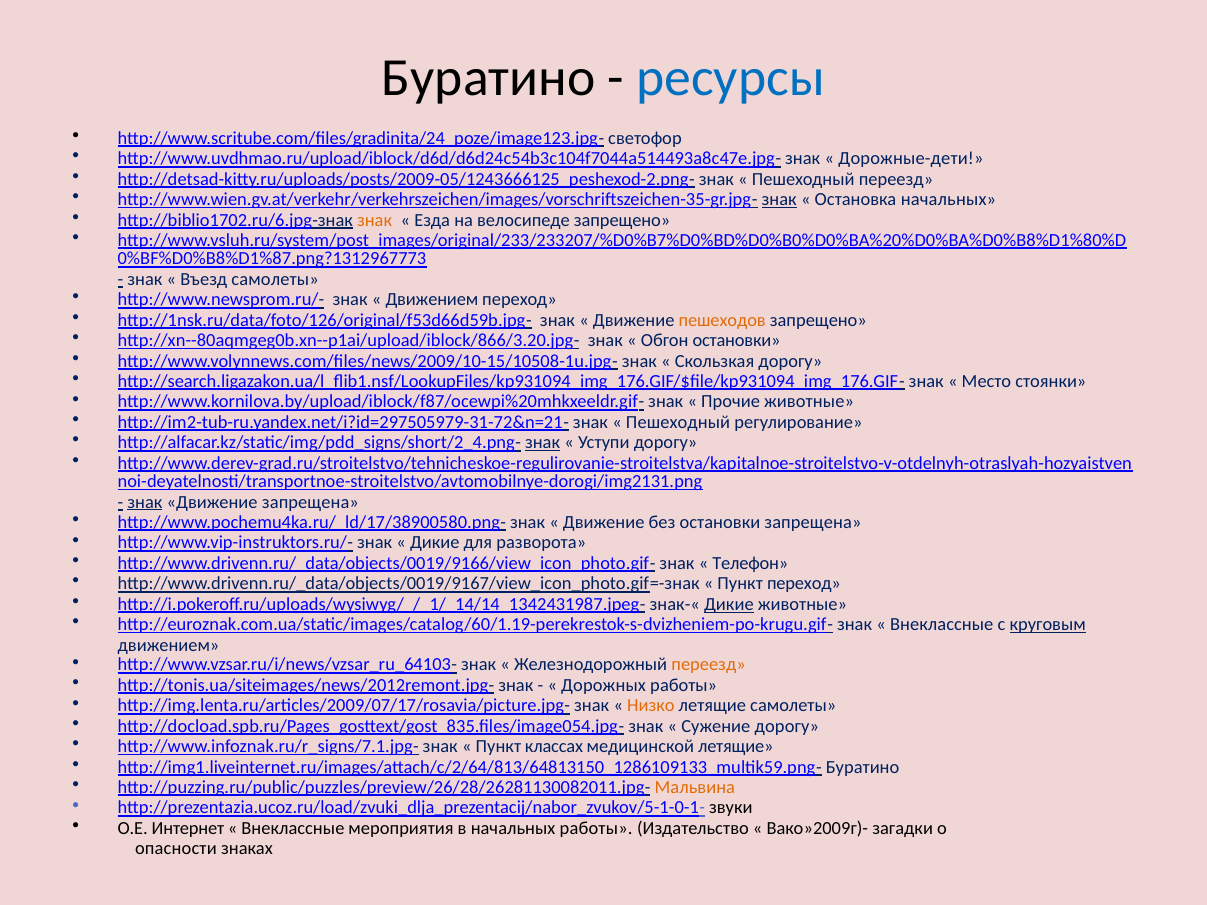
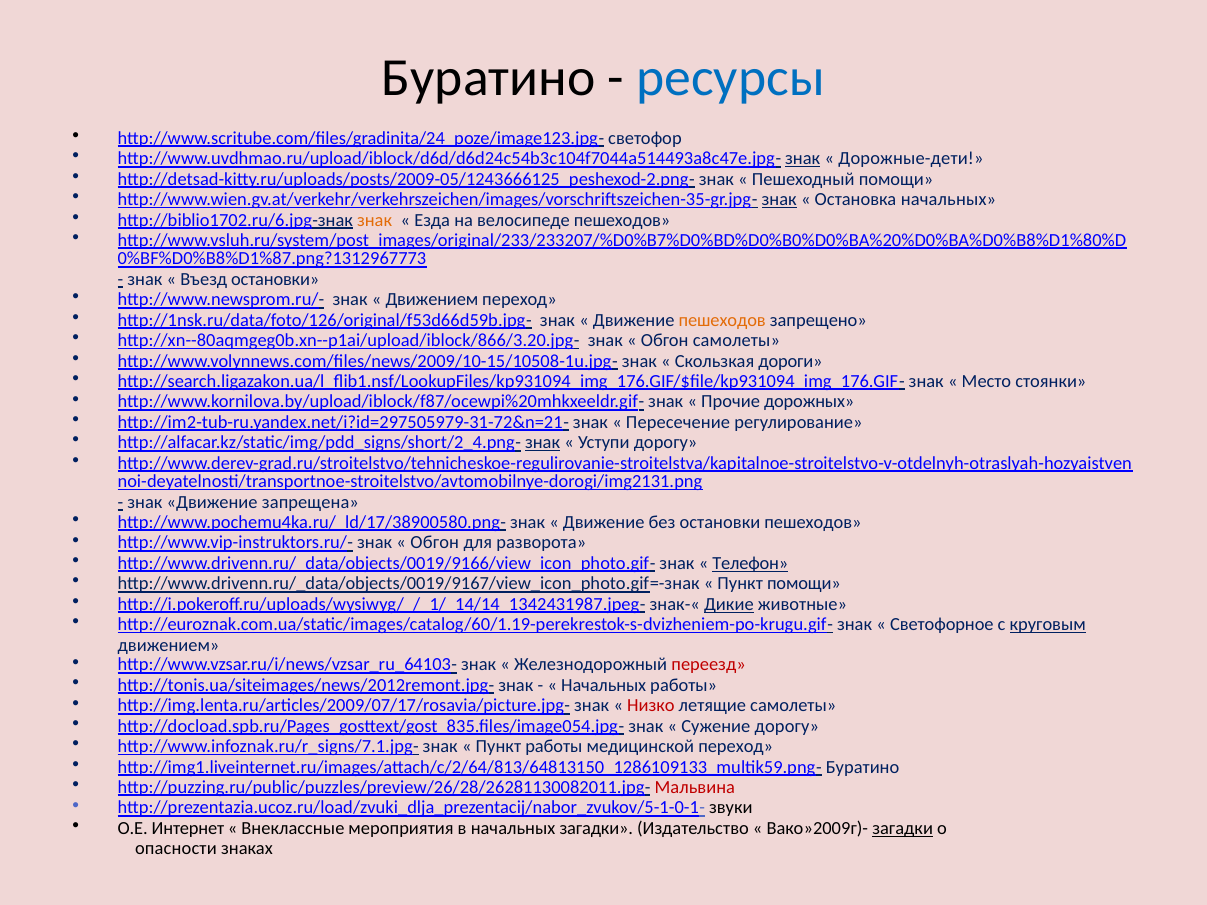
знак at (803, 159) underline: none -> present
Пешеходный переезд: переезд -> помощи
велосипеде запрещено: запрещено -> пешеходов
Въезд самолеты: самолеты -> остановки
Обгон остановки: остановки -> самолеты
Скользкая дорогу: дорогу -> дороги
Прочие животные: животные -> дорожных
Пешеходный at (678, 422): Пешеходный -> Пересечение
знак at (145, 502) underline: present -> none
остановки запрещена: запрещена -> пешеходов
Дикие at (435, 543): Дикие -> Обгон
Телефон underline: none -> present
Пункт переход: переход -> помощи
Внеклассные at (942, 625): Внеклассные -> Светофорное
переезд at (709, 665) colour: orange -> red
Дорожных at (604, 686): Дорожных -> Начальных
Низко colour: orange -> red
Пункт классах: классах -> работы
медицинской летящие: летящие -> переход
Мальвина colour: orange -> red
начальных работы: работы -> загадки
загадки at (903, 829) underline: none -> present
